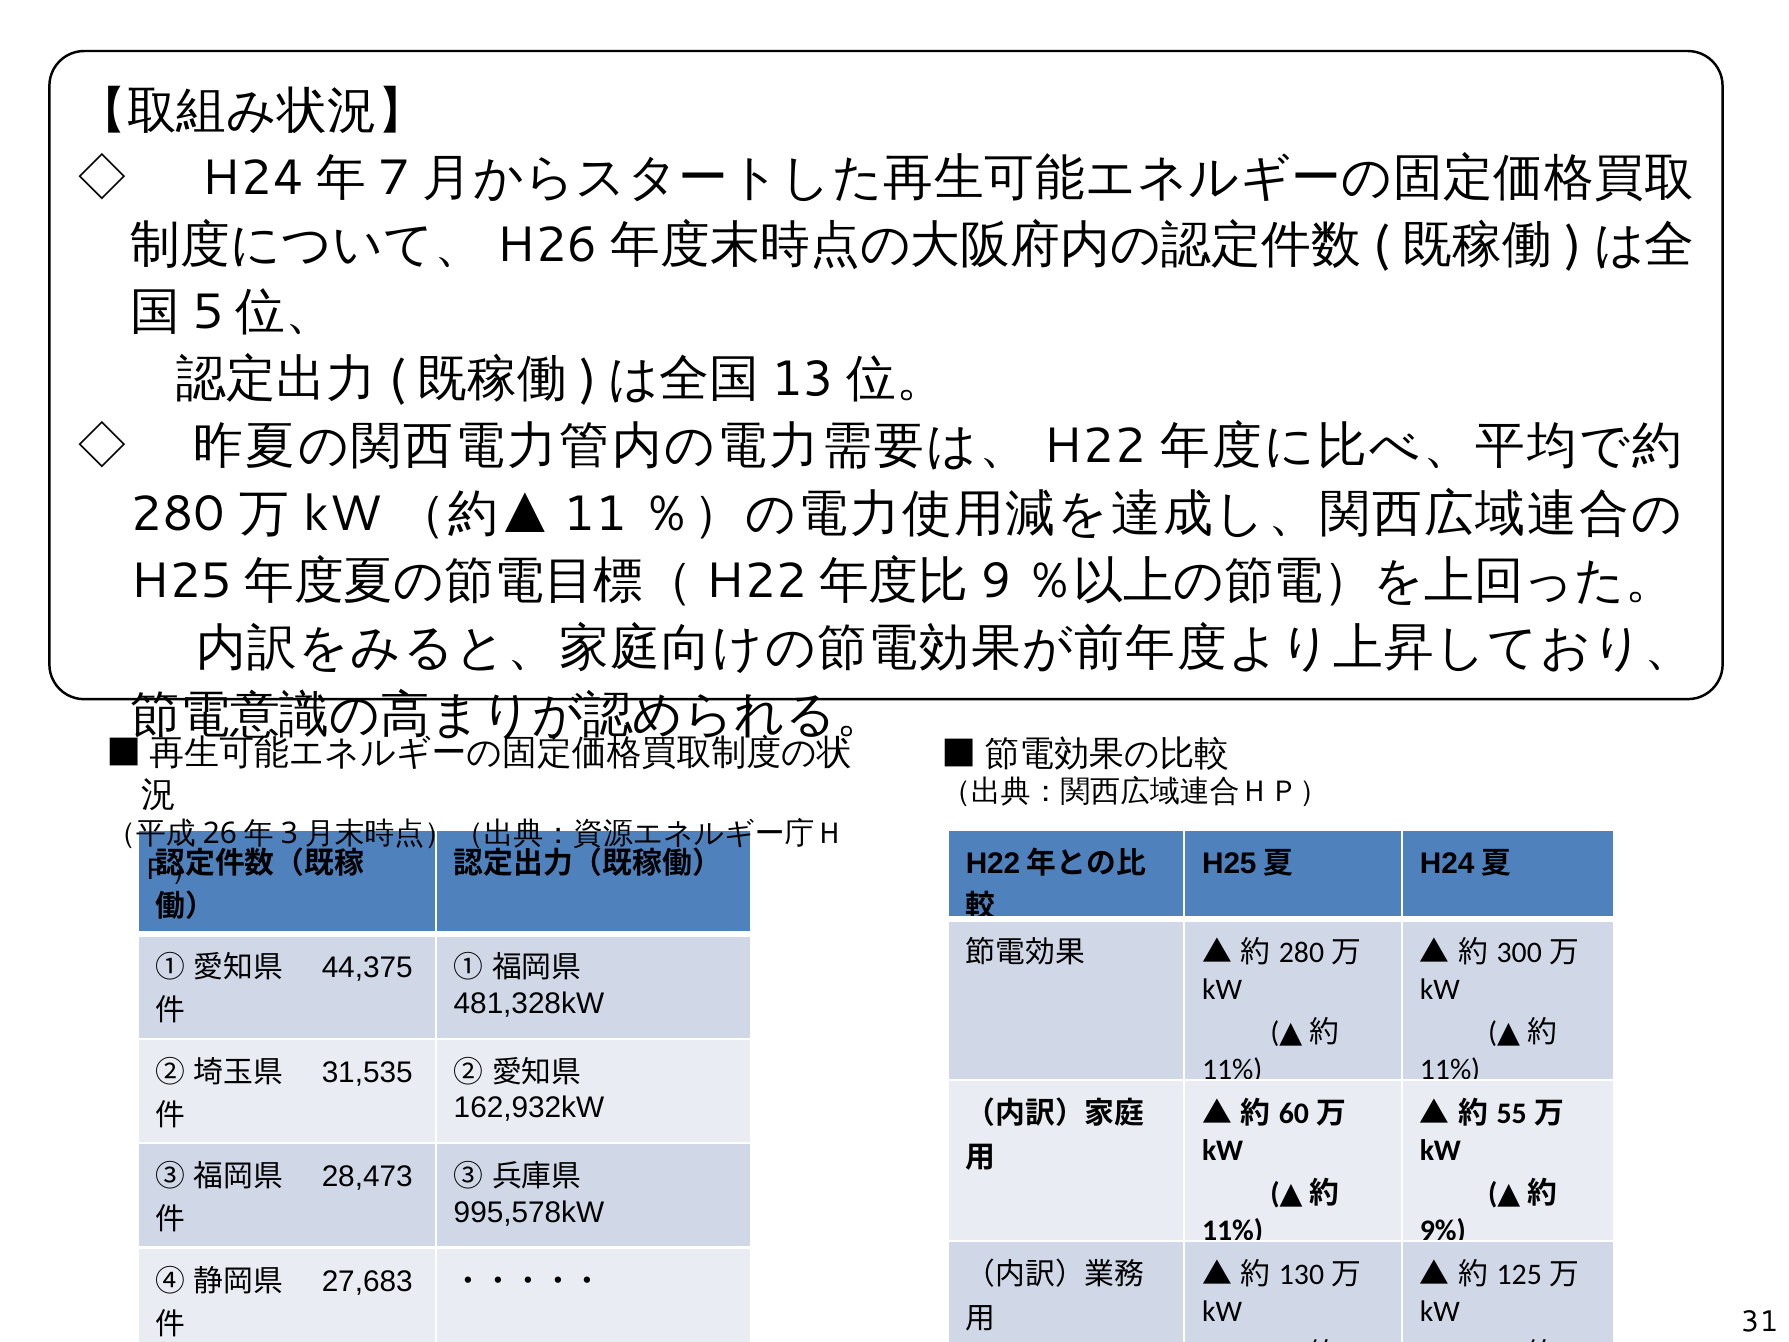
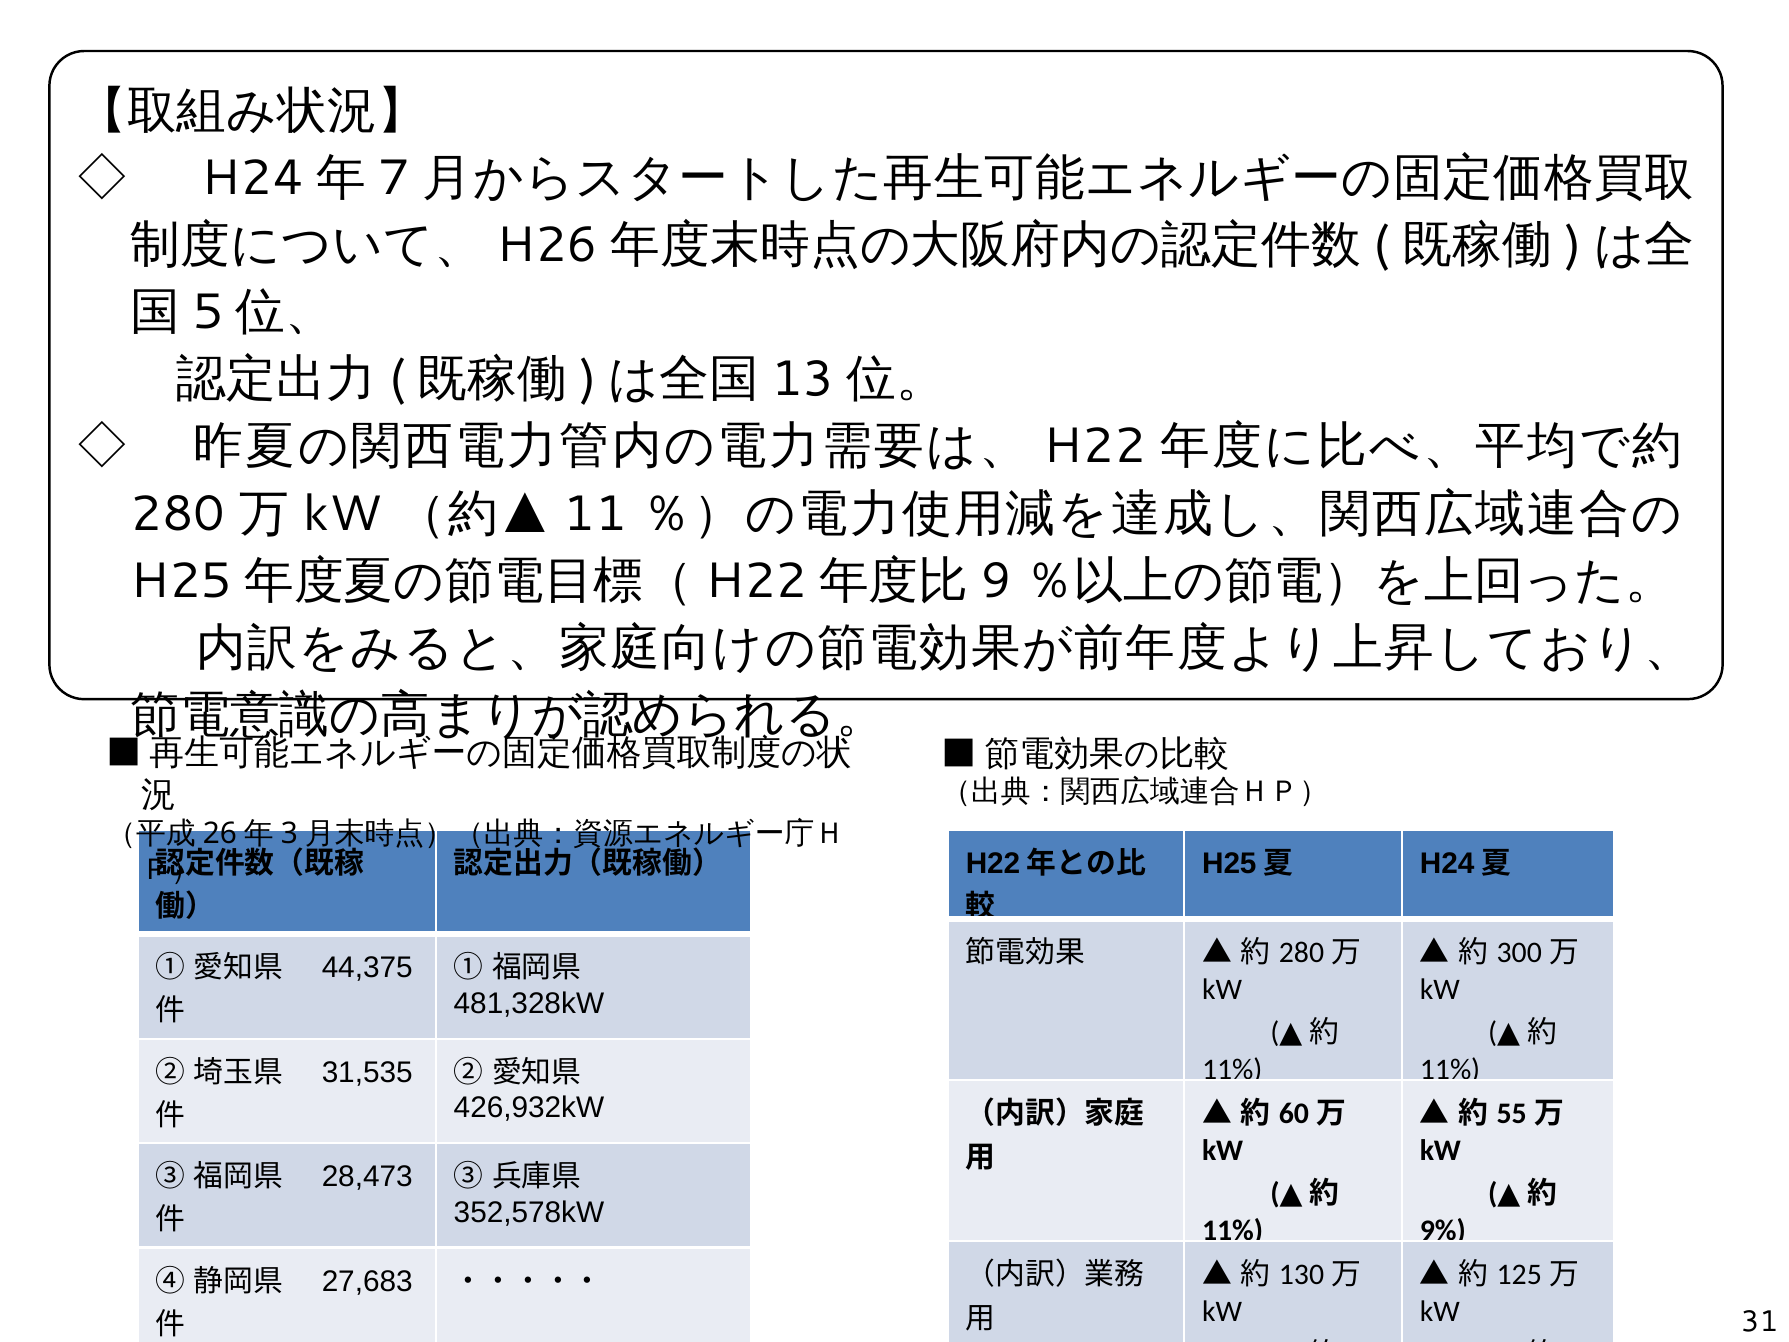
162,932kW: 162,932kW -> 426,932kW
995,578kW: 995,578kW -> 352,578kW
